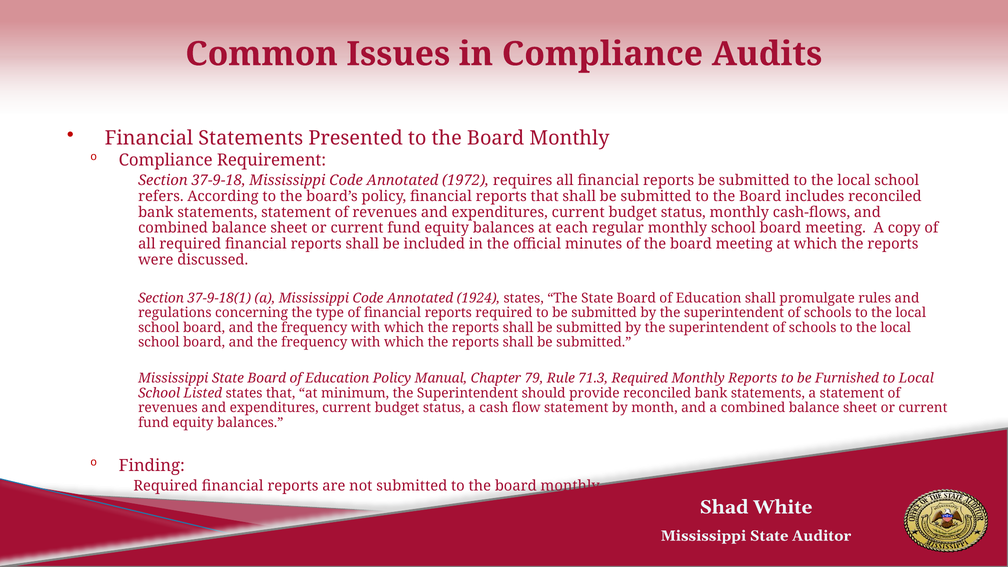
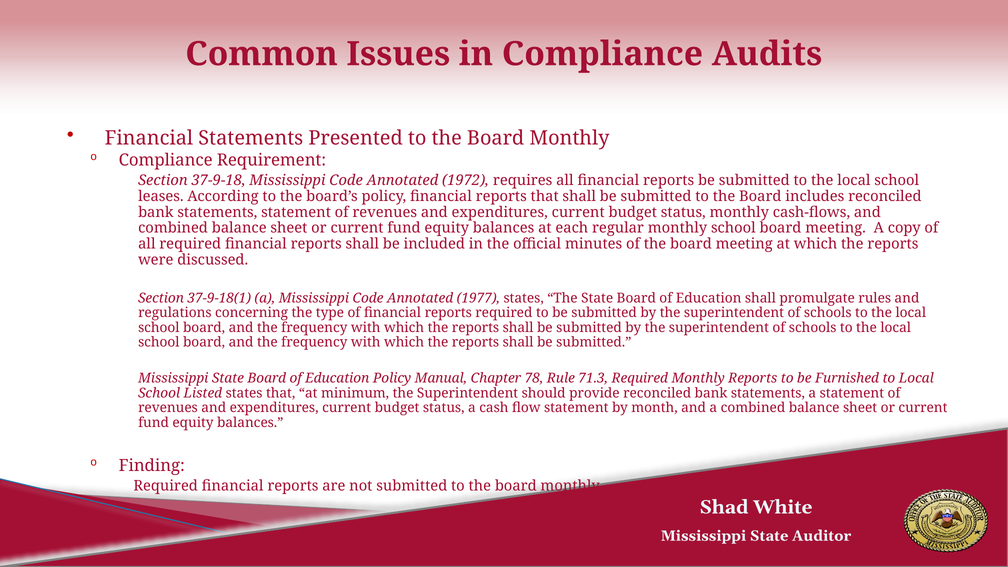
refers: refers -> leases
1924: 1924 -> 1977
79: 79 -> 78
